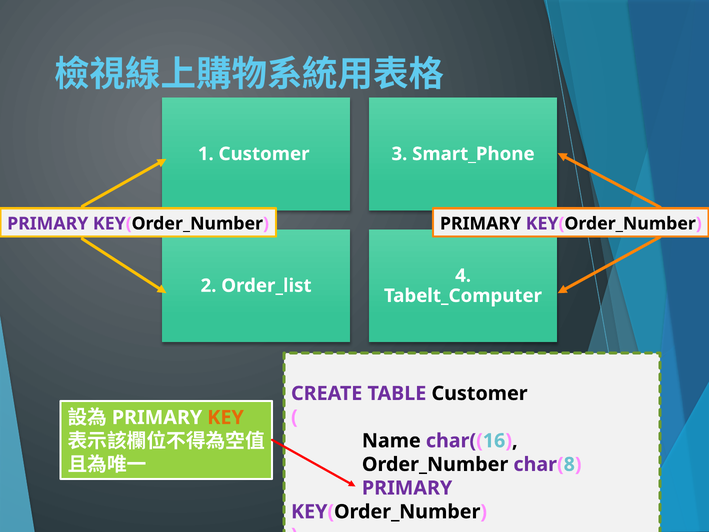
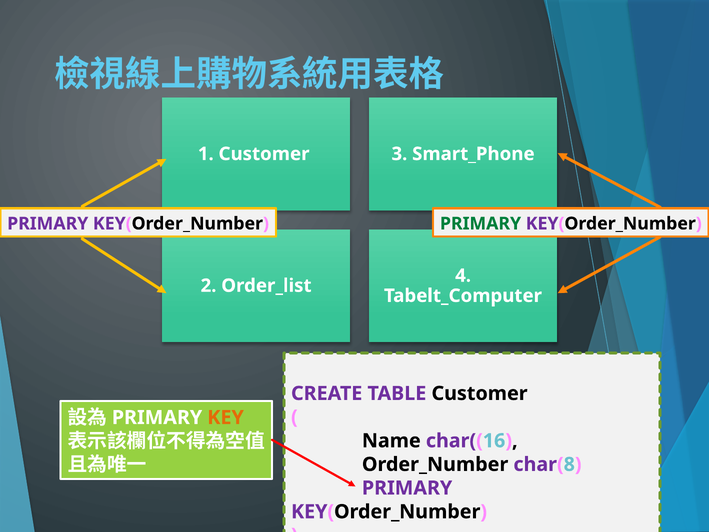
PRIMARY at (481, 223) colour: black -> green
